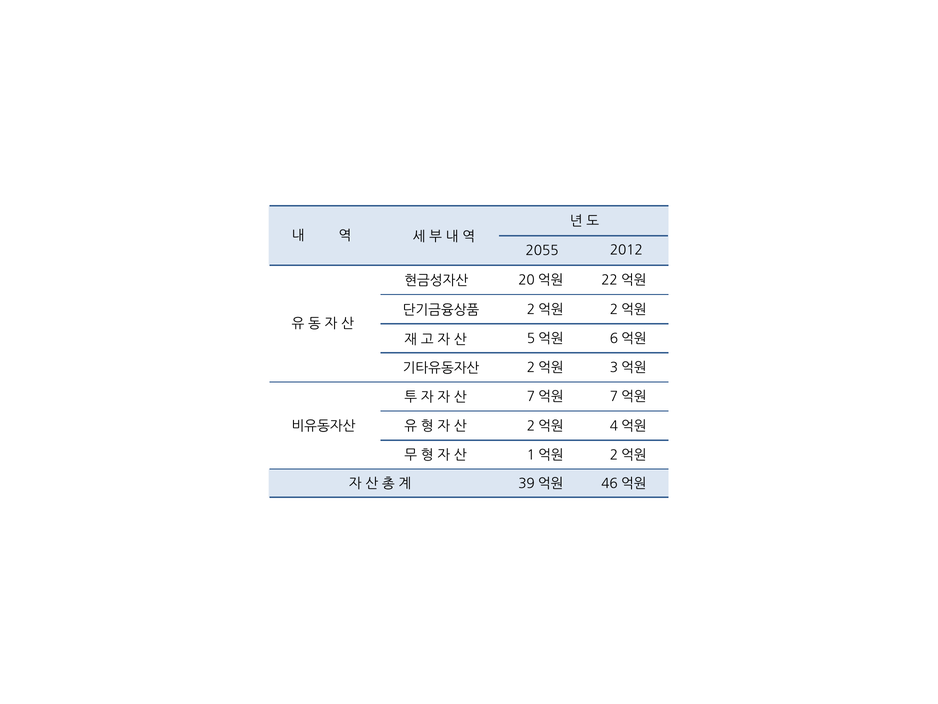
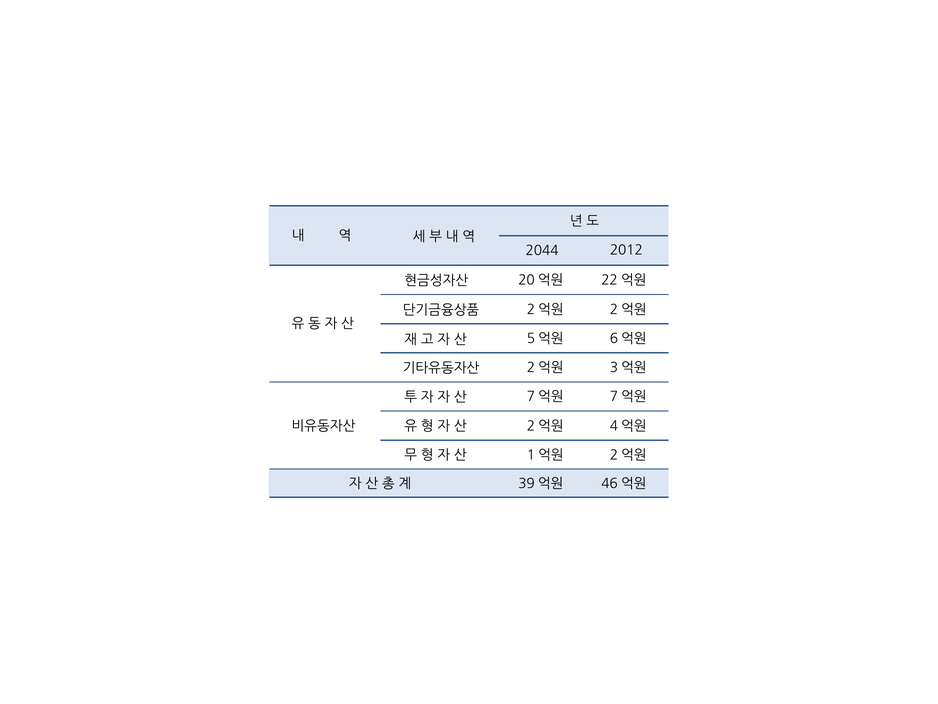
2055: 2055 -> 2044
